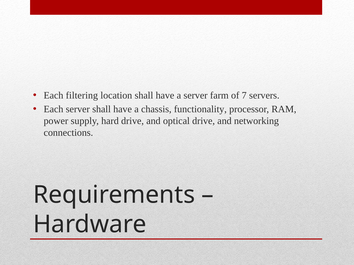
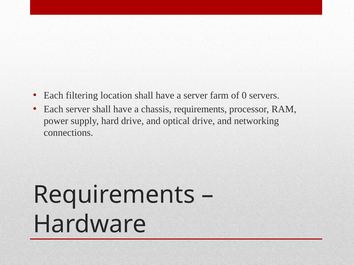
7: 7 -> 0
chassis functionality: functionality -> requirements
